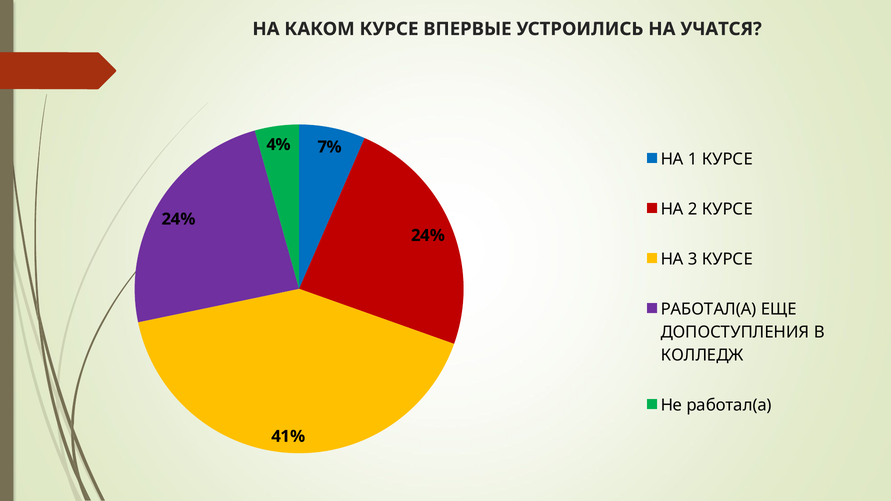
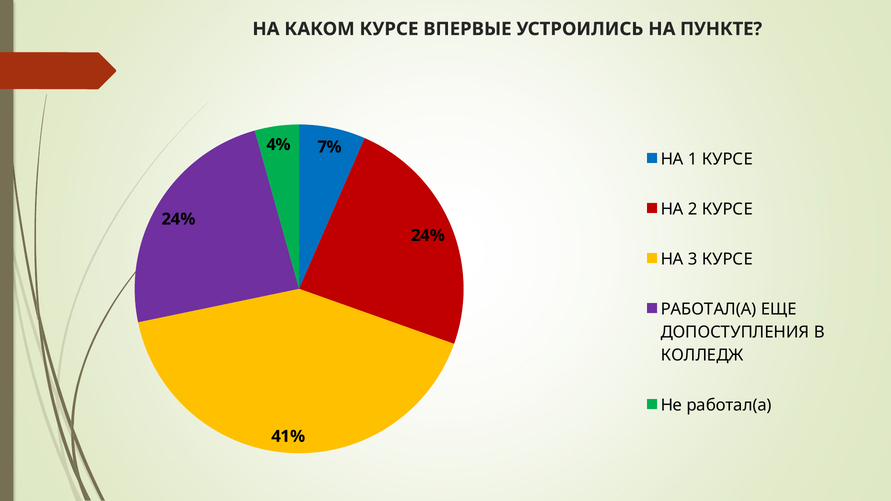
УЧАТСЯ: УЧАТСЯ -> ПУНКТЕ
